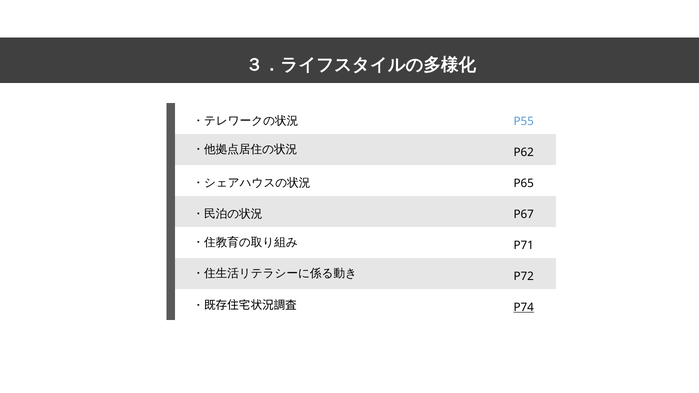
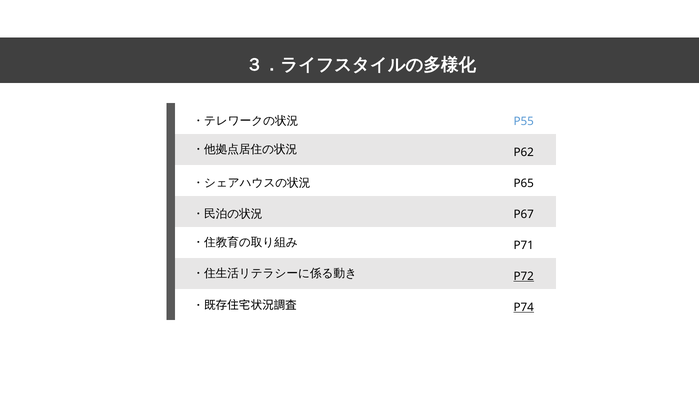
P72 underline: none -> present
